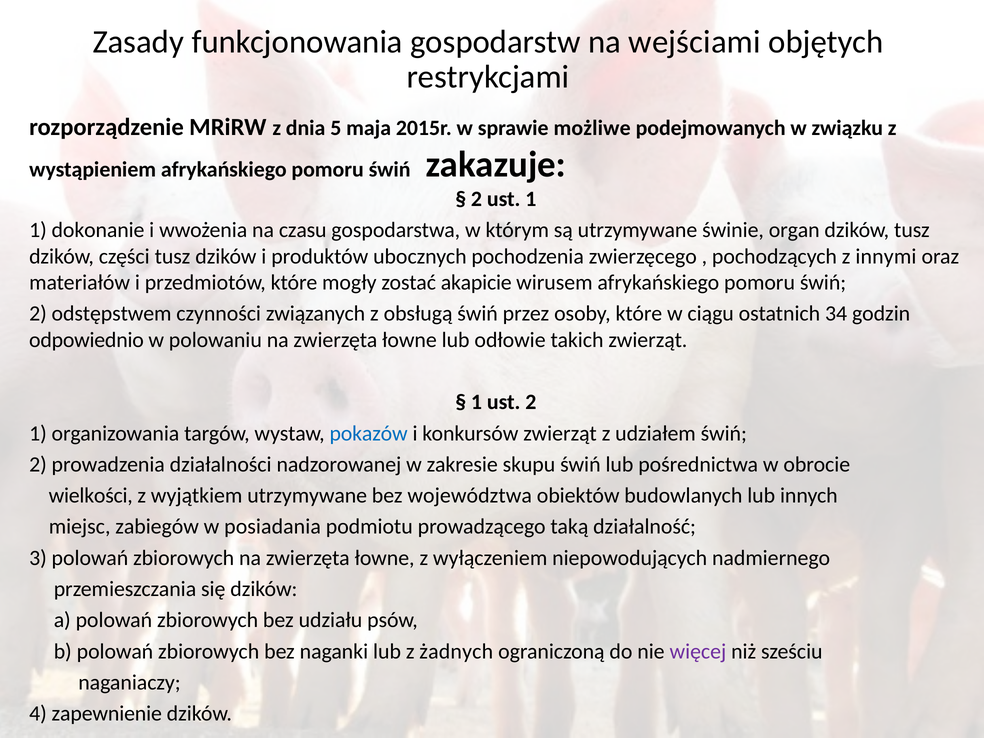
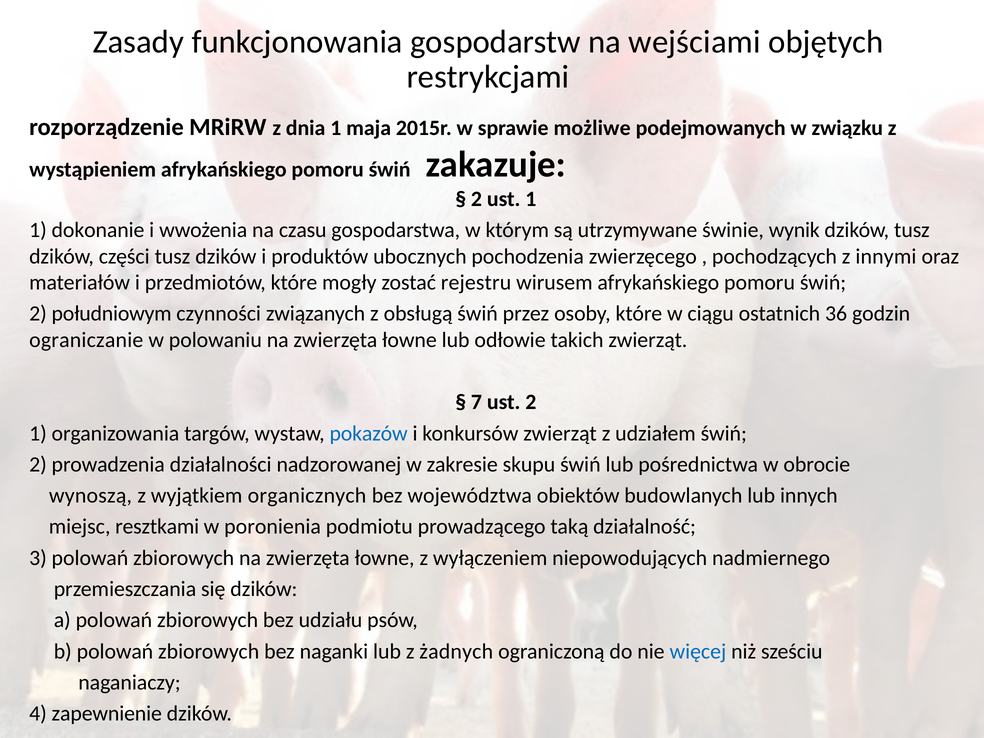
dnia 5: 5 -> 1
organ: organ -> wynik
akapicie: akapicie -> rejestru
odstępstwem: odstępstwem -> południowym
34: 34 -> 36
odpowiednio: odpowiednio -> ograniczanie
1 at (477, 402): 1 -> 7
wielkości: wielkości -> wynoszą
wyjątkiem utrzymywane: utrzymywane -> organicznych
zabiegów: zabiegów -> resztkami
posiadania: posiadania -> poronienia
więcej colour: purple -> blue
